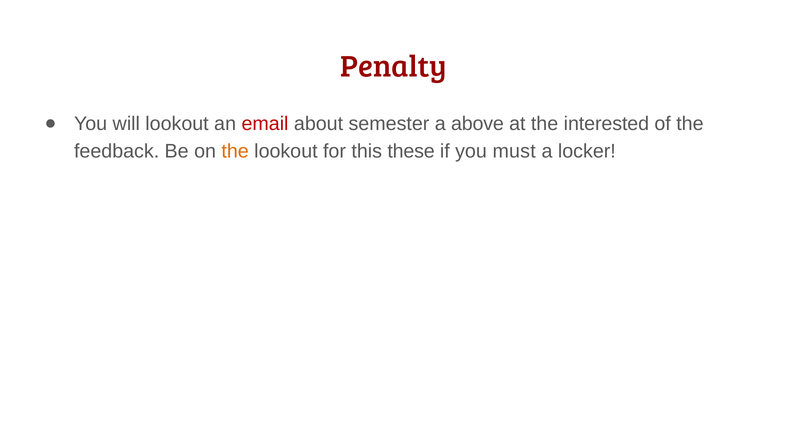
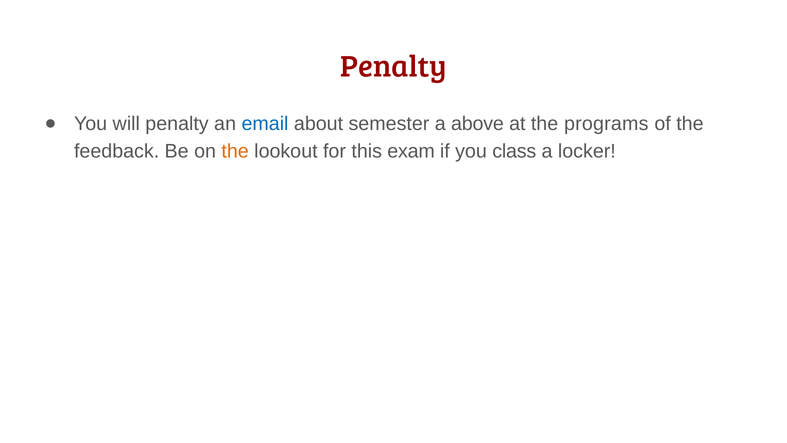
will lookout: lookout -> penalty
email colour: red -> blue
interested: interested -> programs
these: these -> exam
must: must -> class
